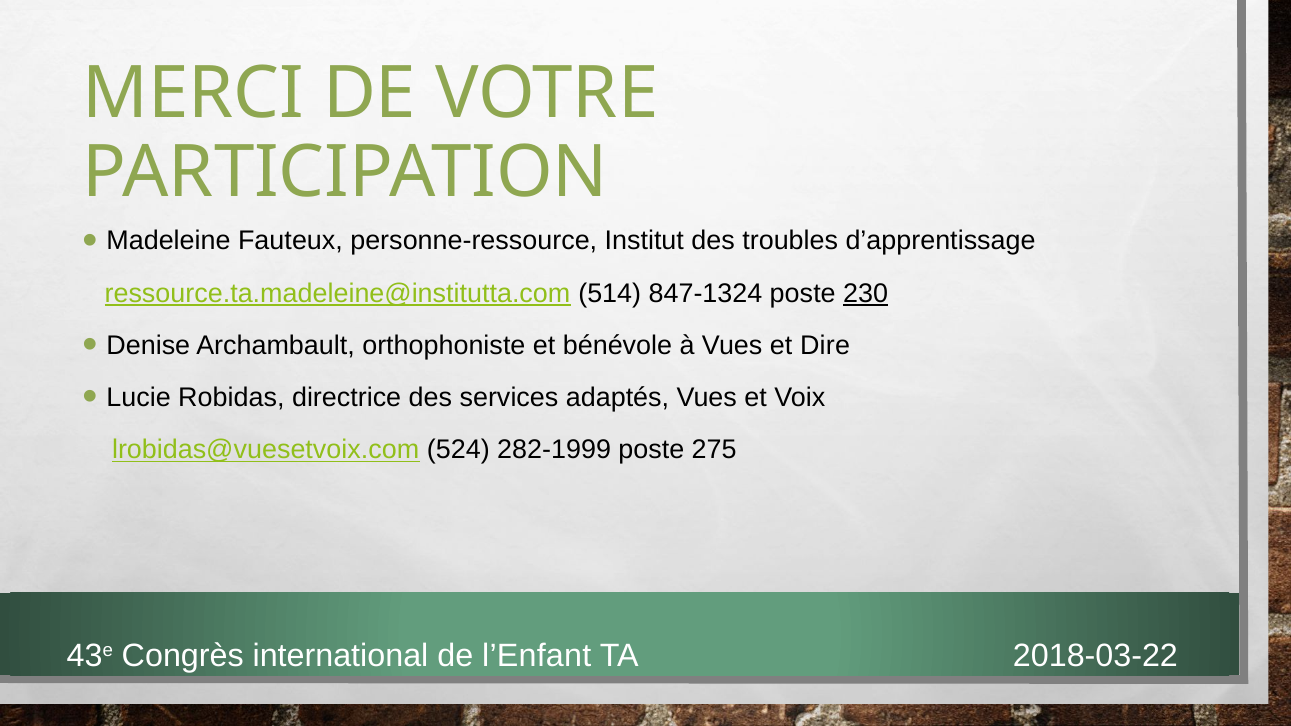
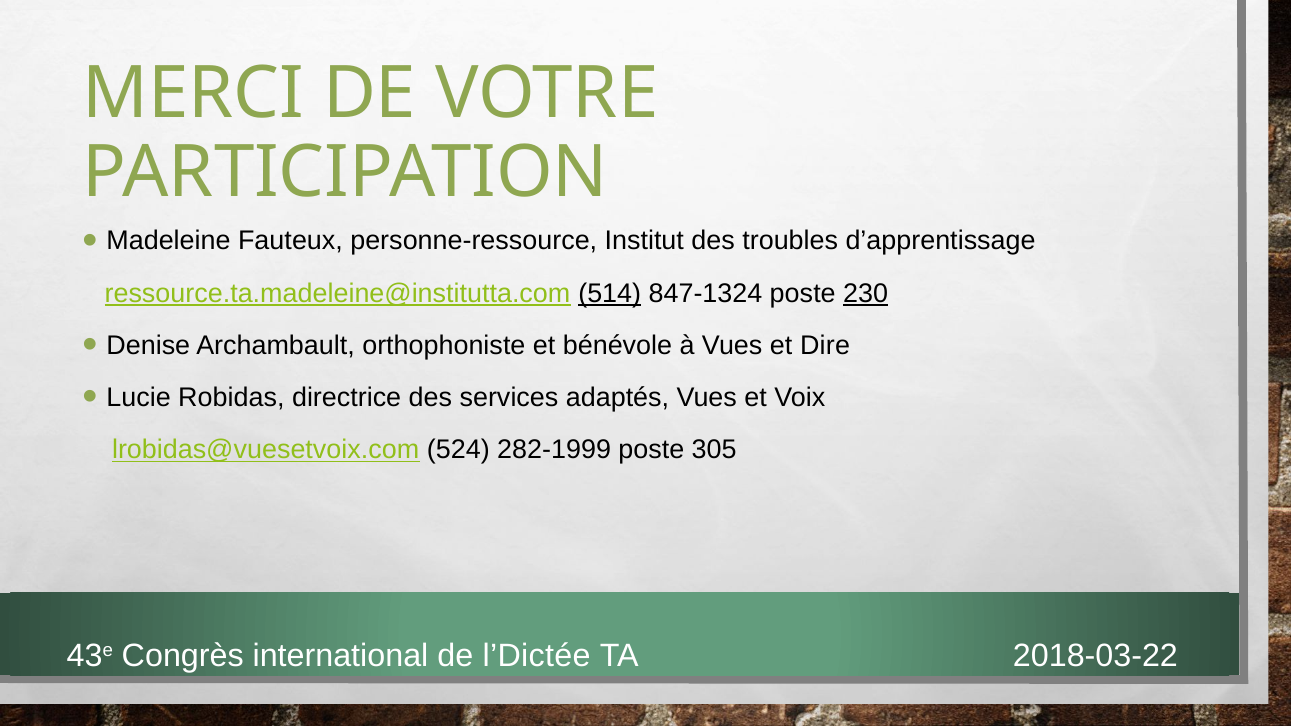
514 underline: none -> present
275: 275 -> 305
l’Enfant: l’Enfant -> l’Dictée
